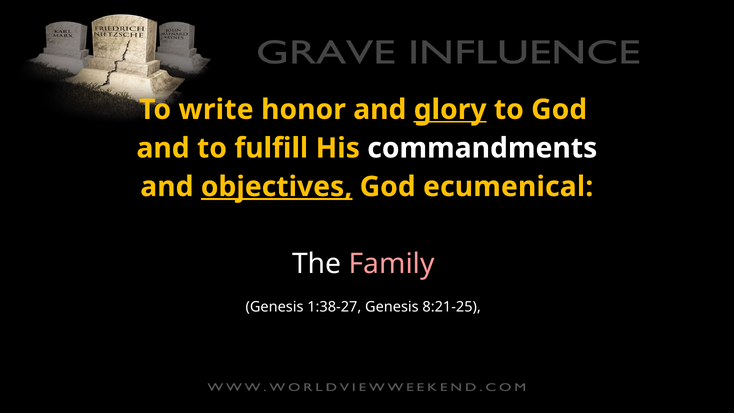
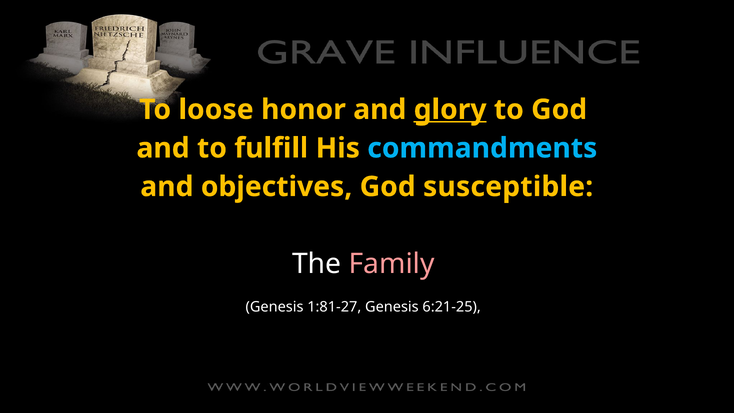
write: write -> loose
commandments colour: white -> light blue
objectives underline: present -> none
ecumenical: ecumenical -> susceptible
1:38-27: 1:38-27 -> 1:81-27
8:21-25: 8:21-25 -> 6:21-25
